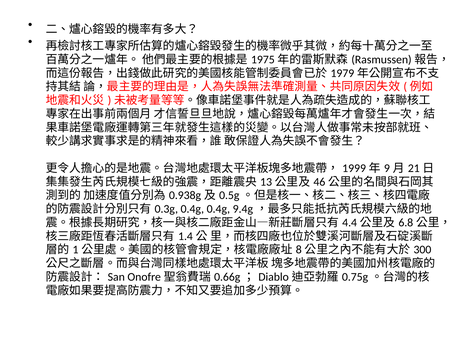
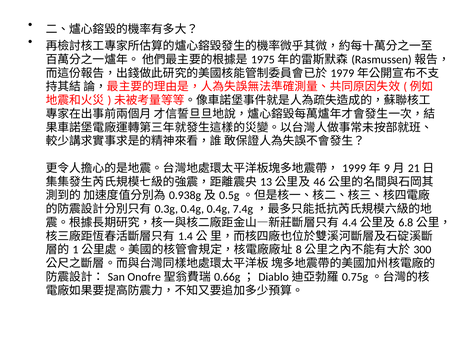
9.4g: 9.4g -> 7.4g
